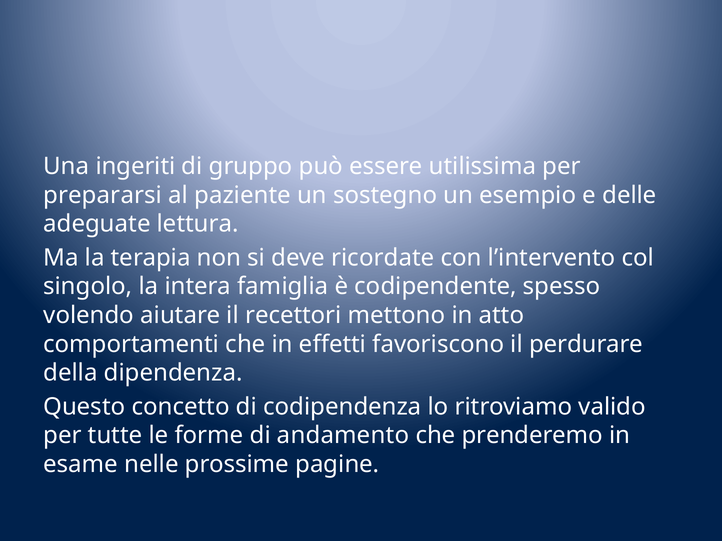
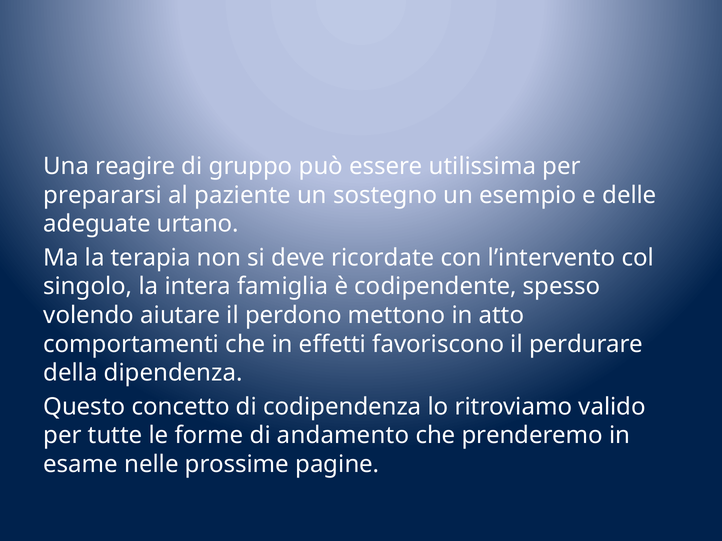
ingeriti: ingeriti -> reagire
lettura: lettura -> urtano
recettori: recettori -> perdono
